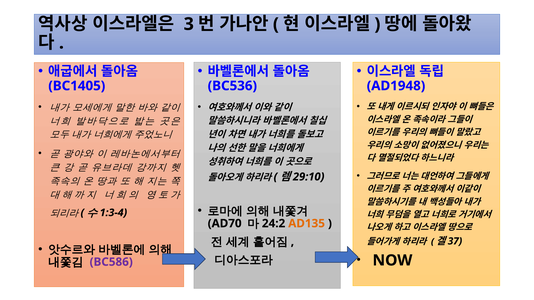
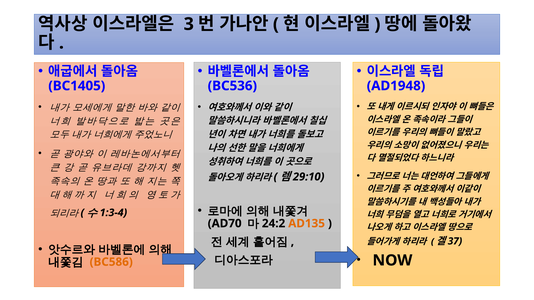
BC586 colour: purple -> orange
